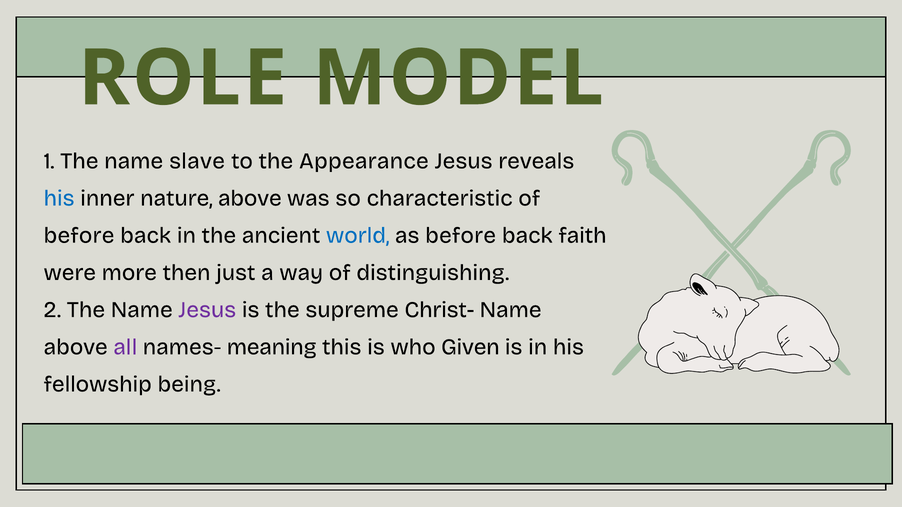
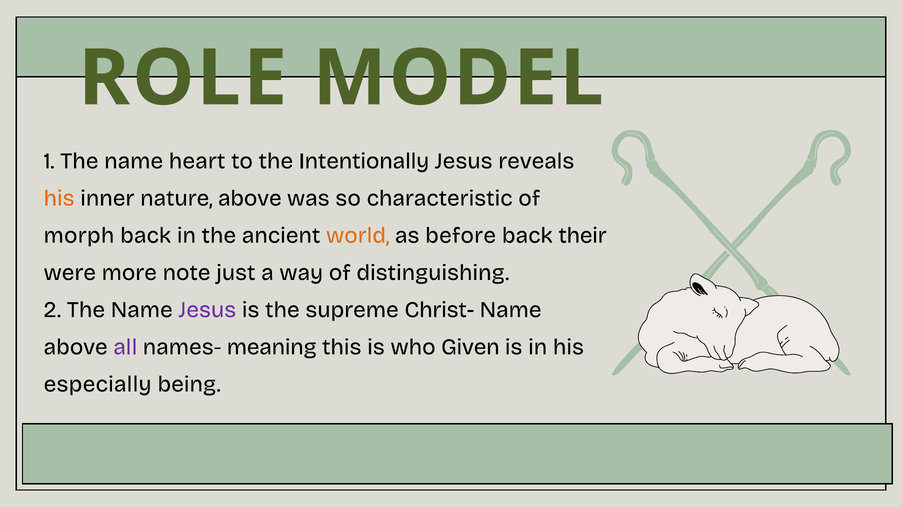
slave: slave -> heart
Appearance: Appearance -> Intentionally
his at (59, 198) colour: blue -> orange
before at (79, 235): before -> morph
world colour: blue -> orange
faith: faith -> their
then: then -> note
fellowship: fellowship -> especially
